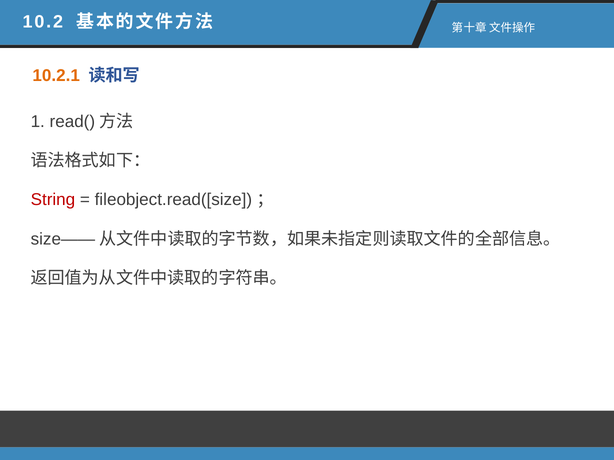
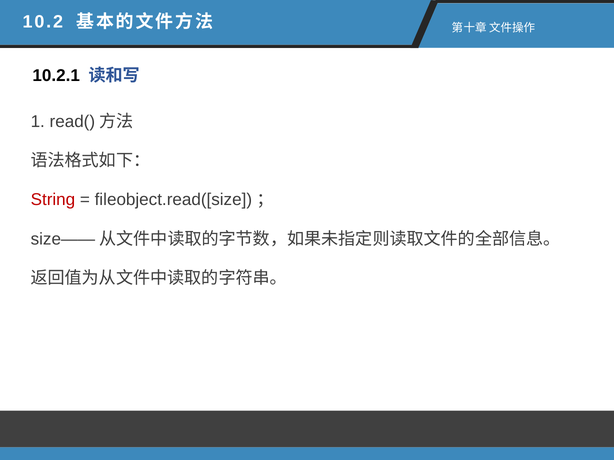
10.2.1 colour: orange -> black
